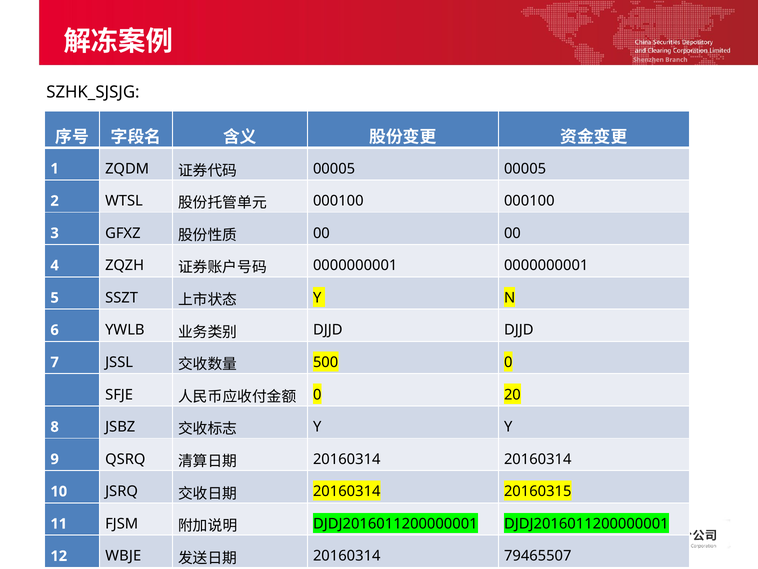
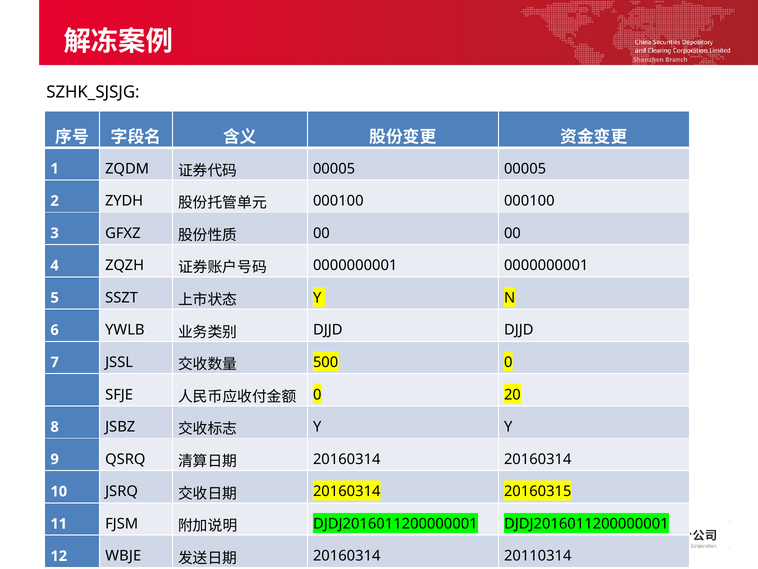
WTSL: WTSL -> ZYDH
79465507: 79465507 -> 20110314
